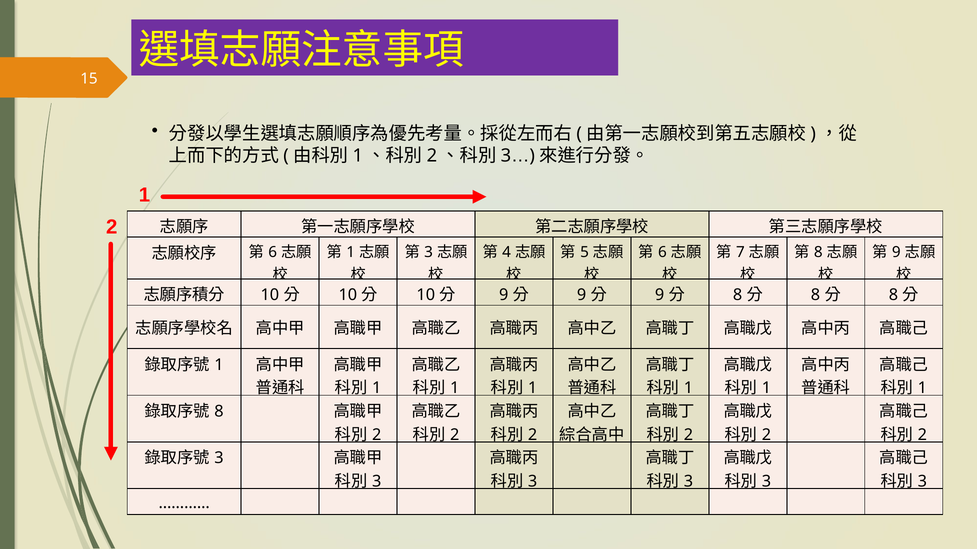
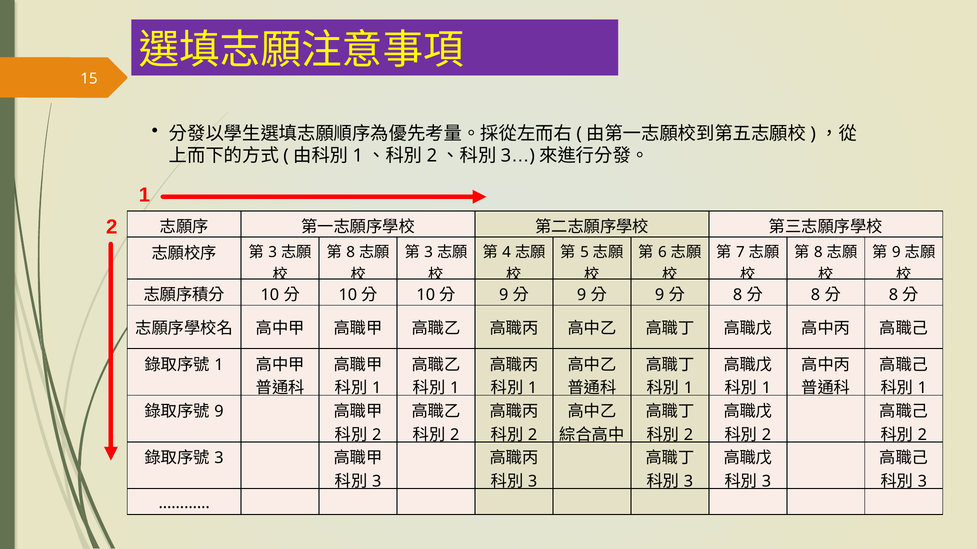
1 at (351, 253): 1 -> 8
6 at (273, 253): 6 -> 3
8 at (219, 412): 8 -> 9
